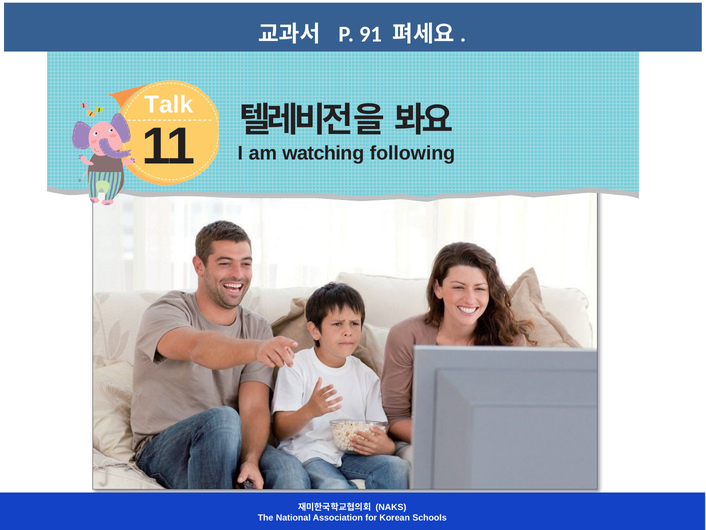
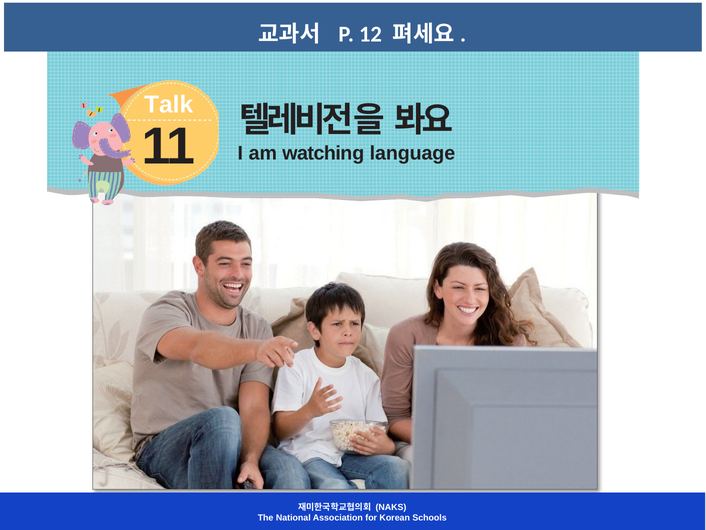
91: 91 -> 12
following: following -> language
